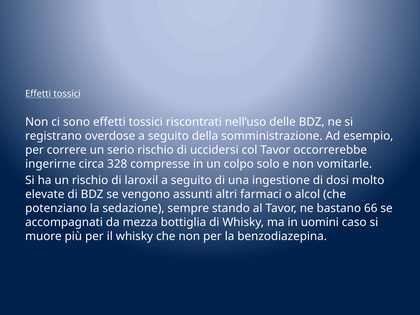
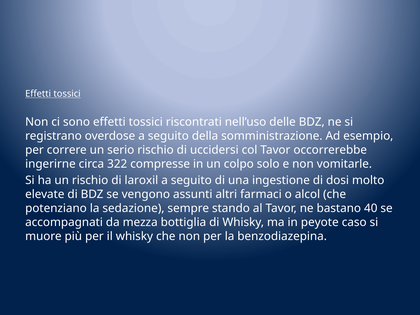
328: 328 -> 322
66: 66 -> 40
uomini: uomini -> peyote
